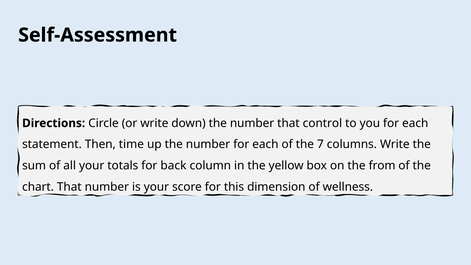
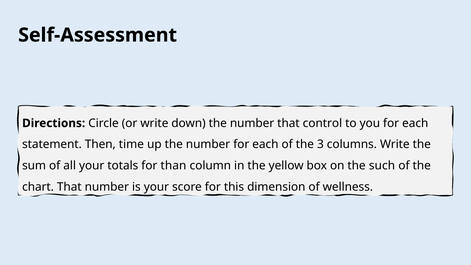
7: 7 -> 3
back: back -> than
from: from -> such
